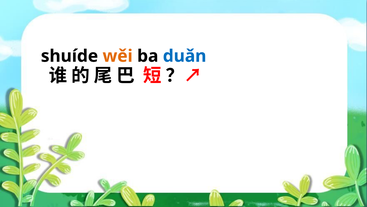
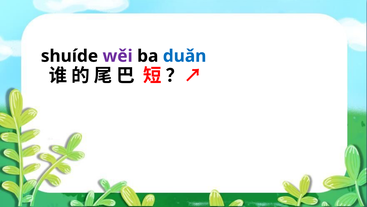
wěi colour: orange -> purple
